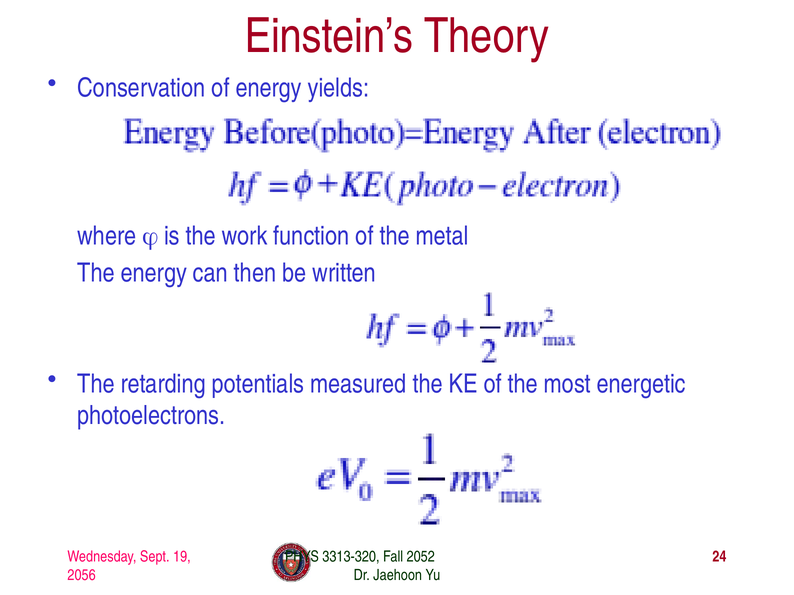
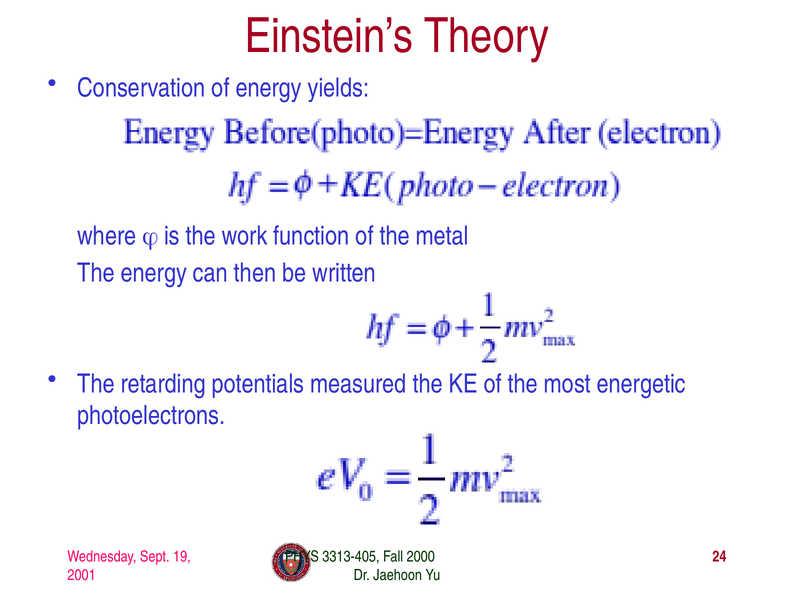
3313-320: 3313-320 -> 3313-405
2052: 2052 -> 2000
2056: 2056 -> 2001
